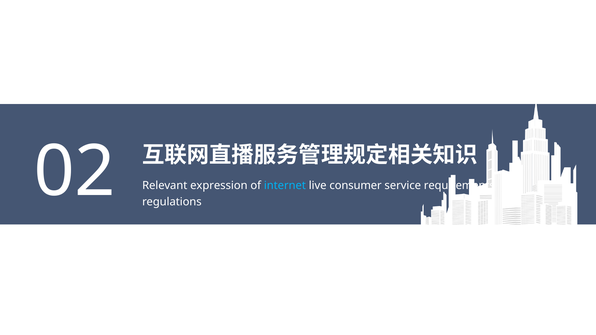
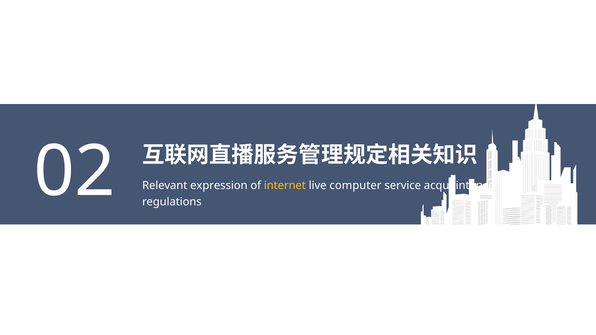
internet colour: light blue -> yellow
consumer: consumer -> computer
requirements: requirements -> acquaintance
